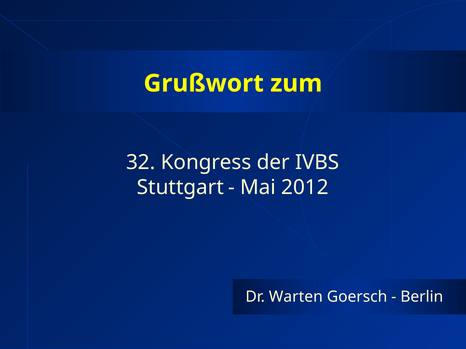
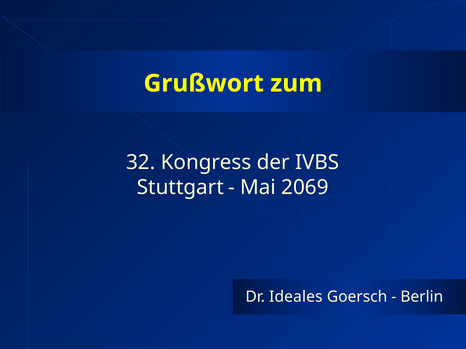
2012: 2012 -> 2069
Warten: Warten -> Ideales
